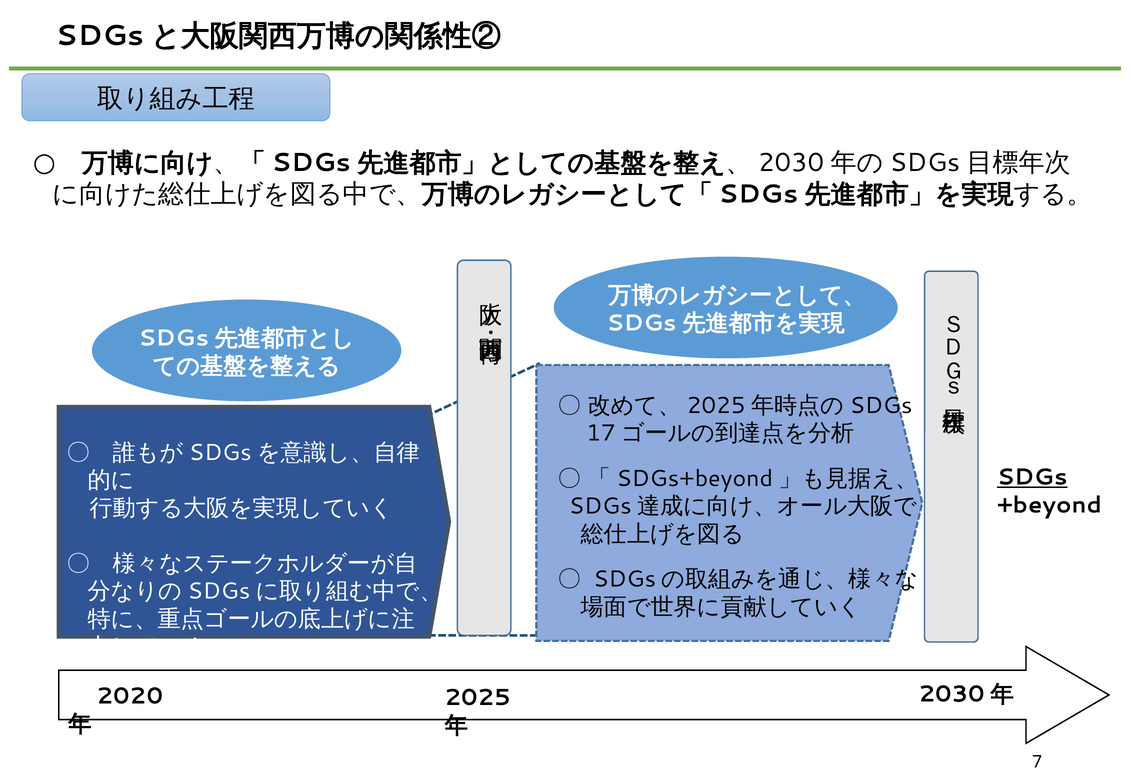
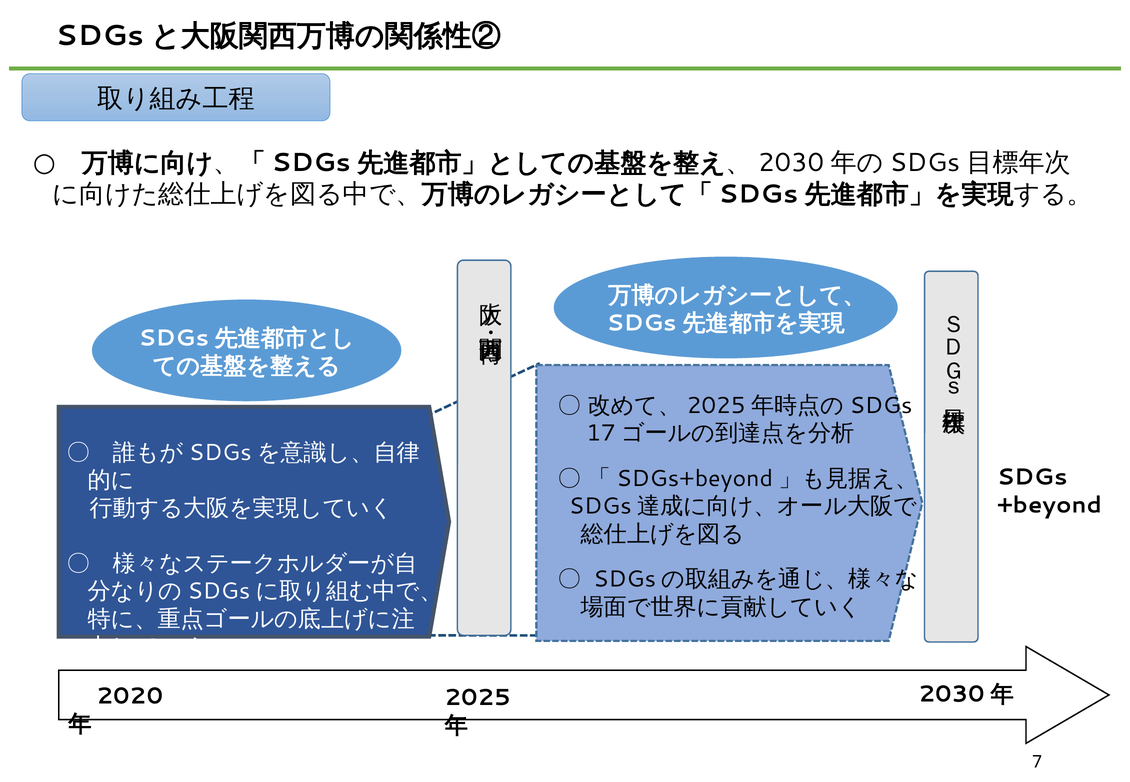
SDGs underline: present -> none
